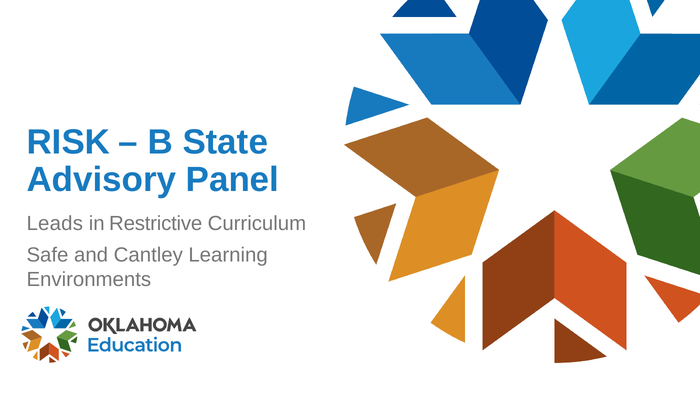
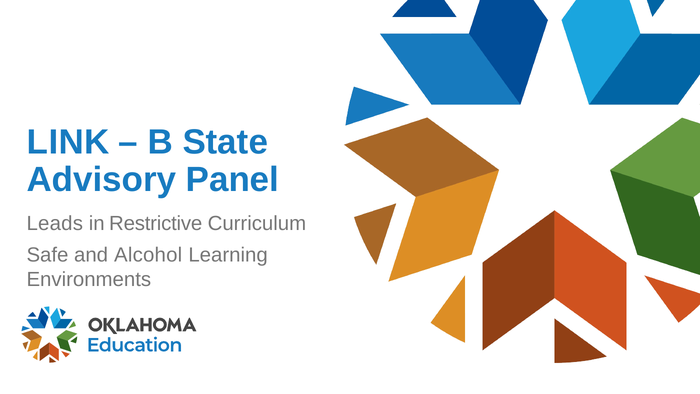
RISK: RISK -> LINK
Cantley: Cantley -> Alcohol
